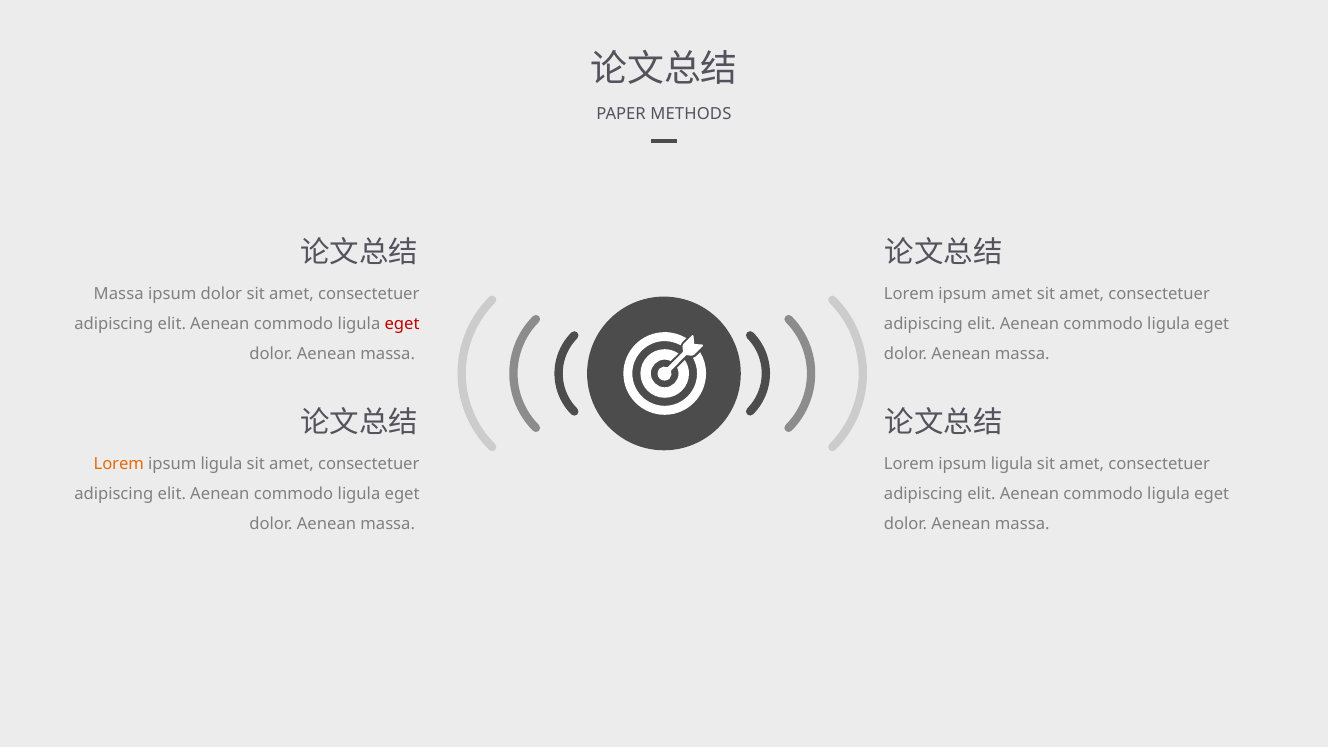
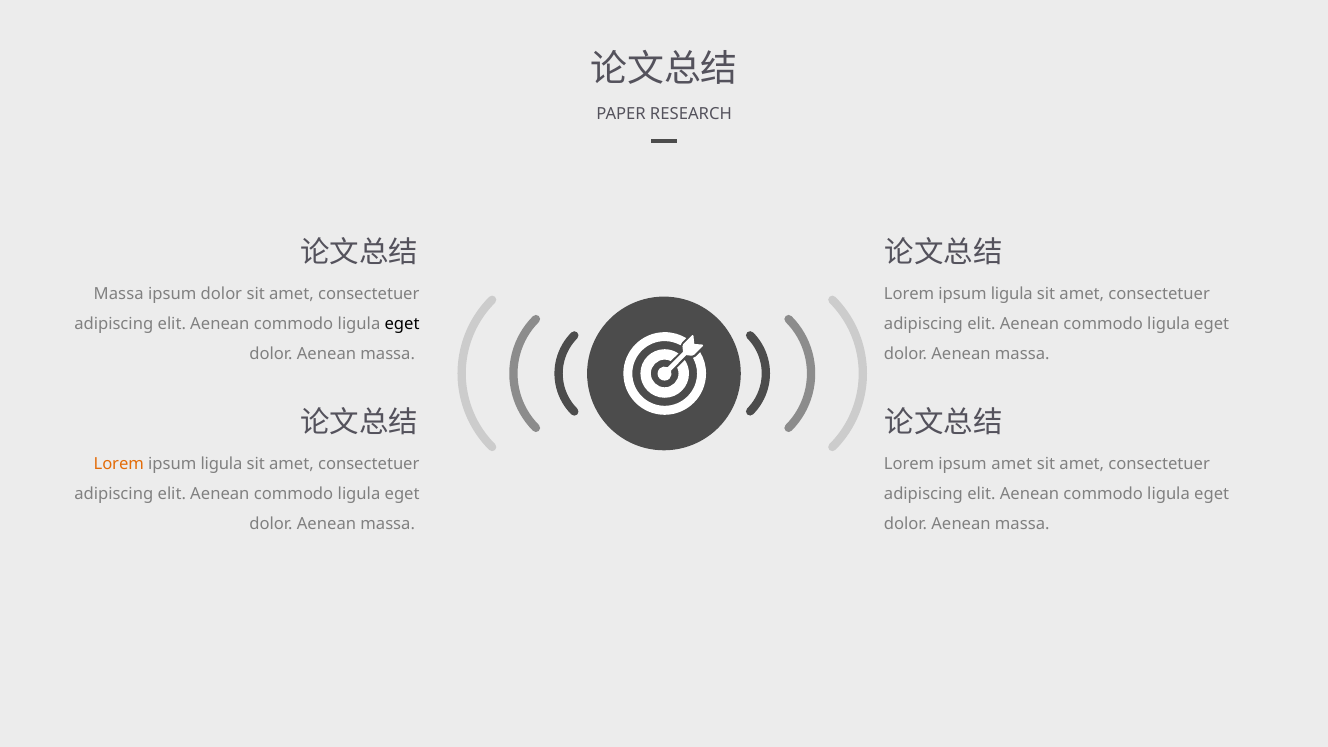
METHODS: METHODS -> RESEARCH
amet at (1012, 294): amet -> ligula
eget at (402, 324) colour: red -> black
ligula at (1012, 464): ligula -> amet
